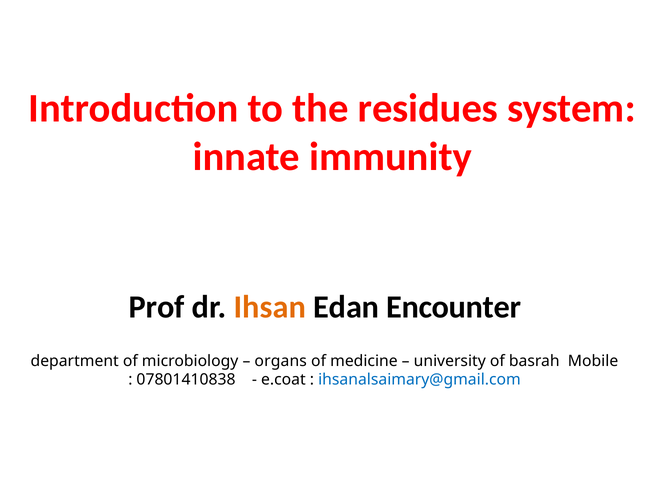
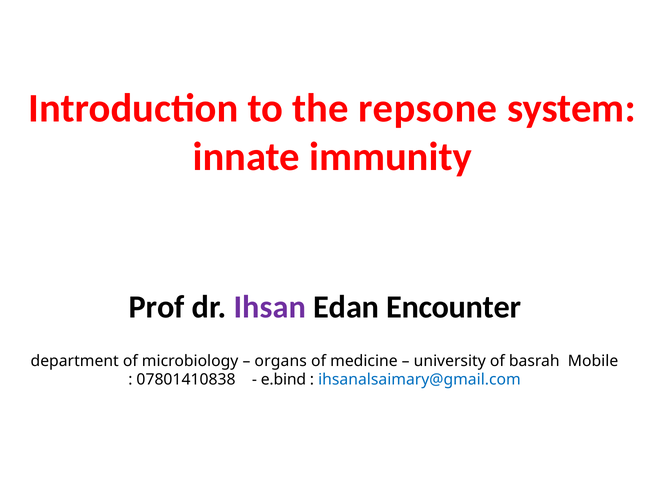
residues: residues -> repsone
Ihsan colour: orange -> purple
e.coat: e.coat -> e.bind
